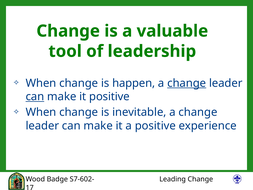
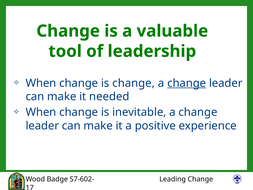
is happen: happen -> change
can at (35, 96) underline: present -> none
it positive: positive -> needed
